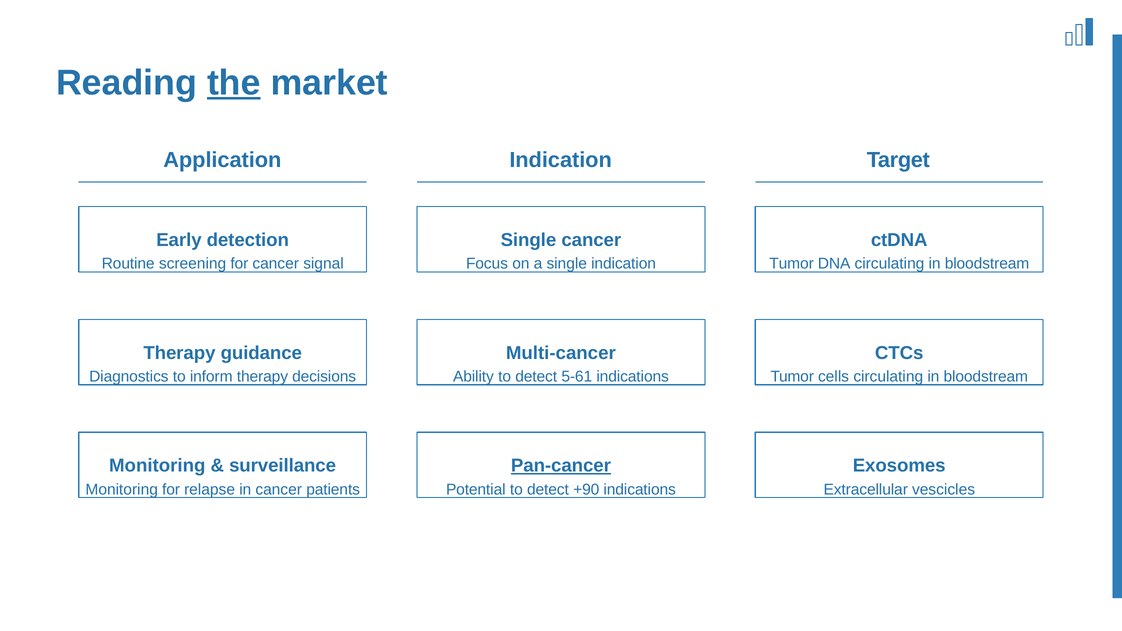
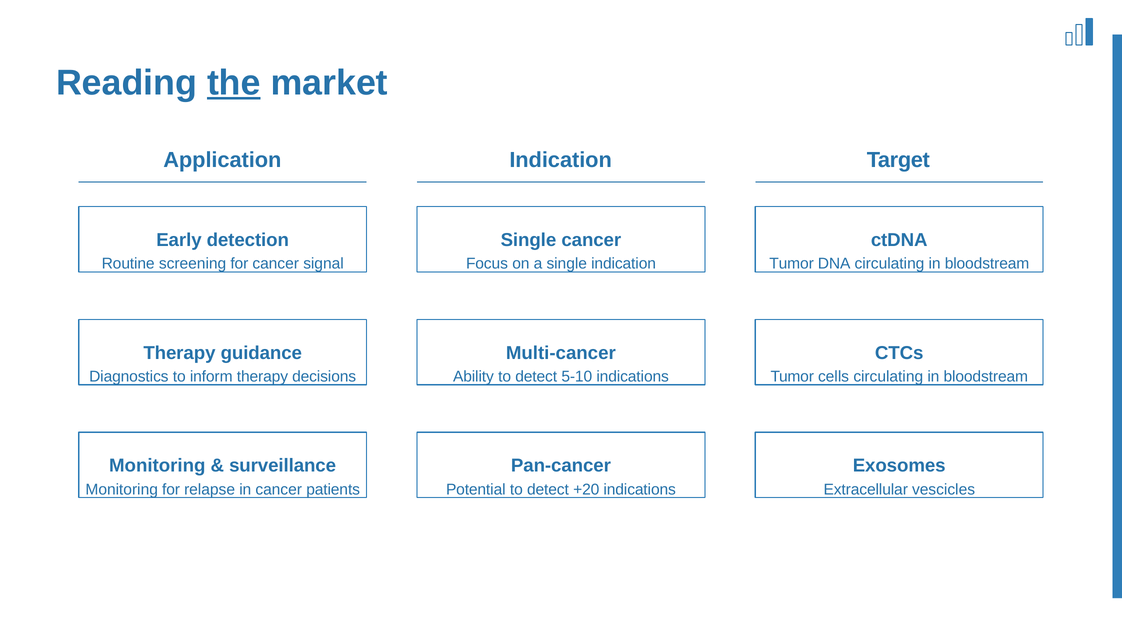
5-61: 5-61 -> 5-10
Pan-cancer underline: present -> none
+90: +90 -> +20
